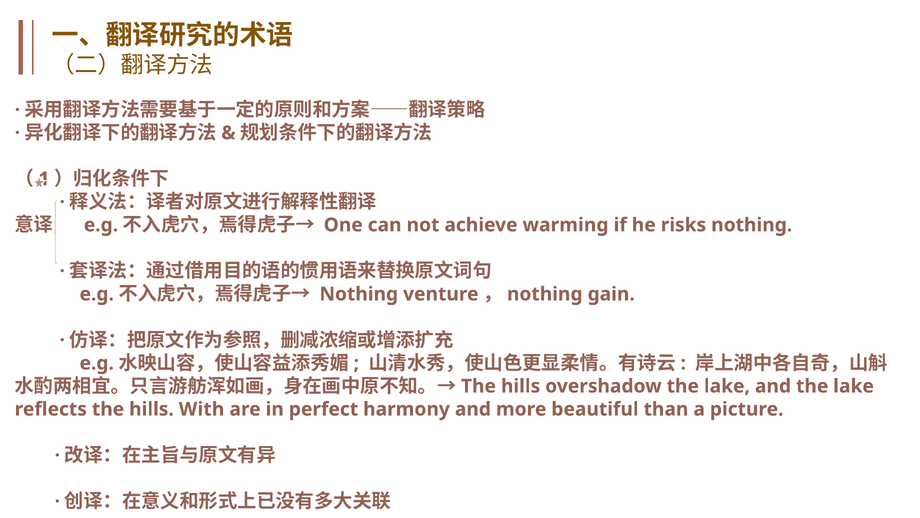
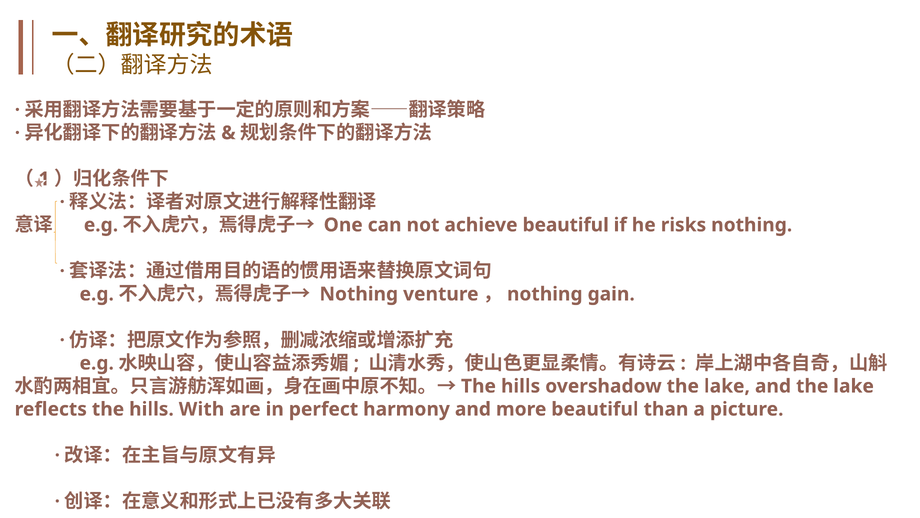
achieve warming: warming -> beautiful
